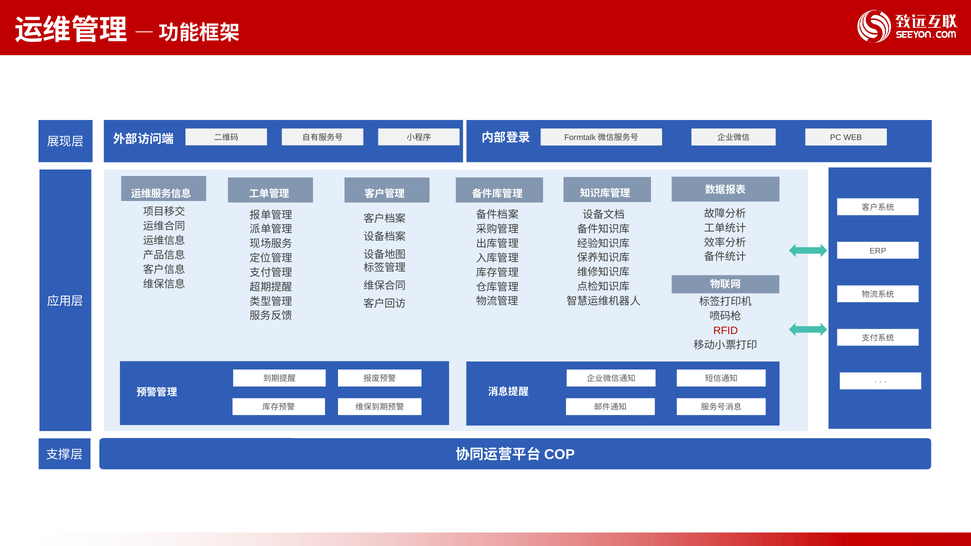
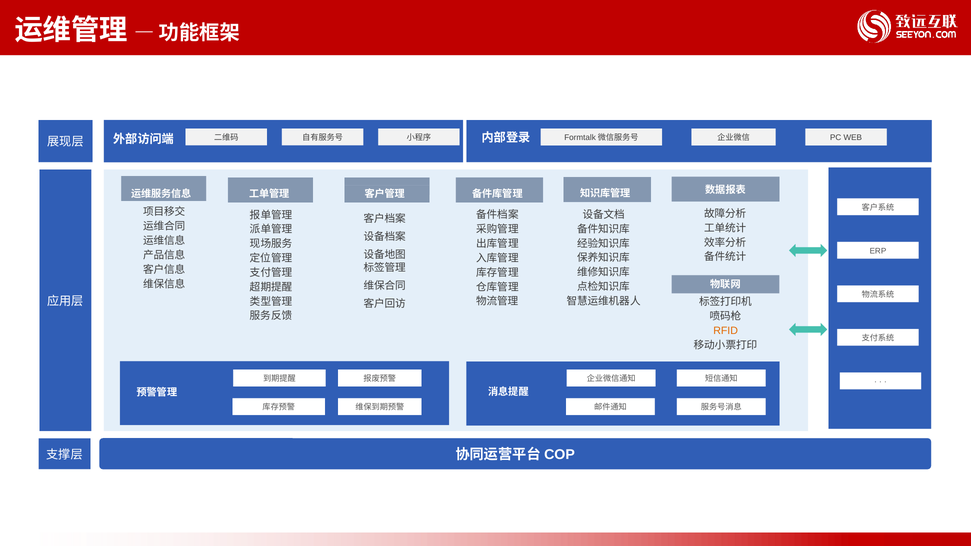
RFID colour: red -> orange
